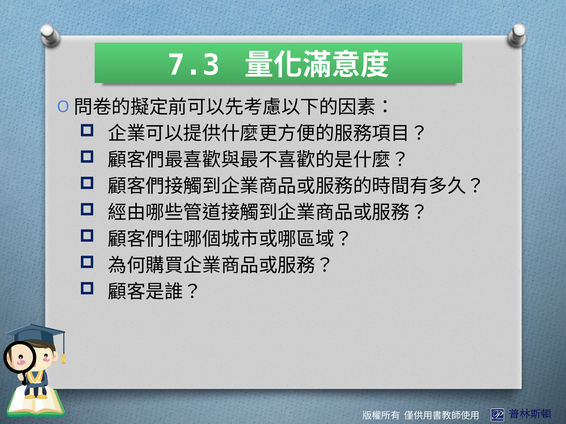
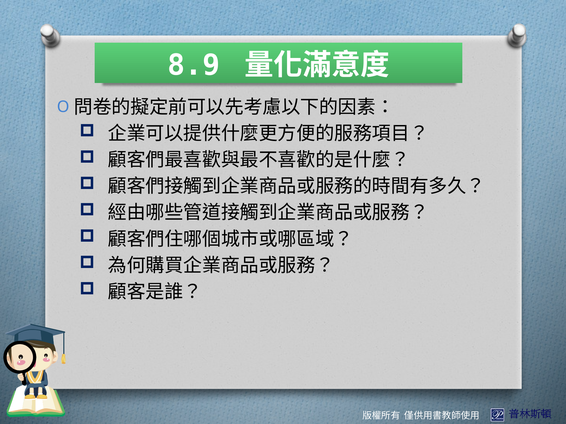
7.3: 7.3 -> 8.9
